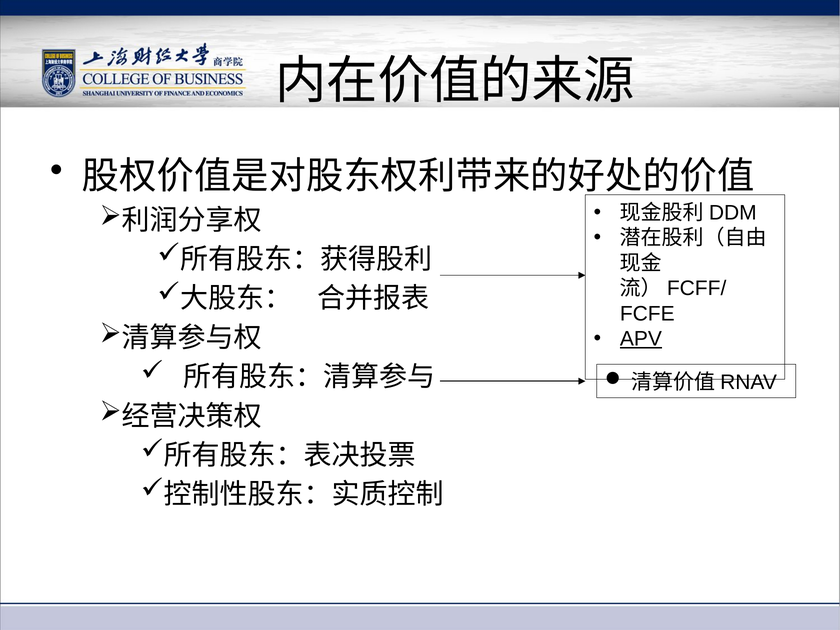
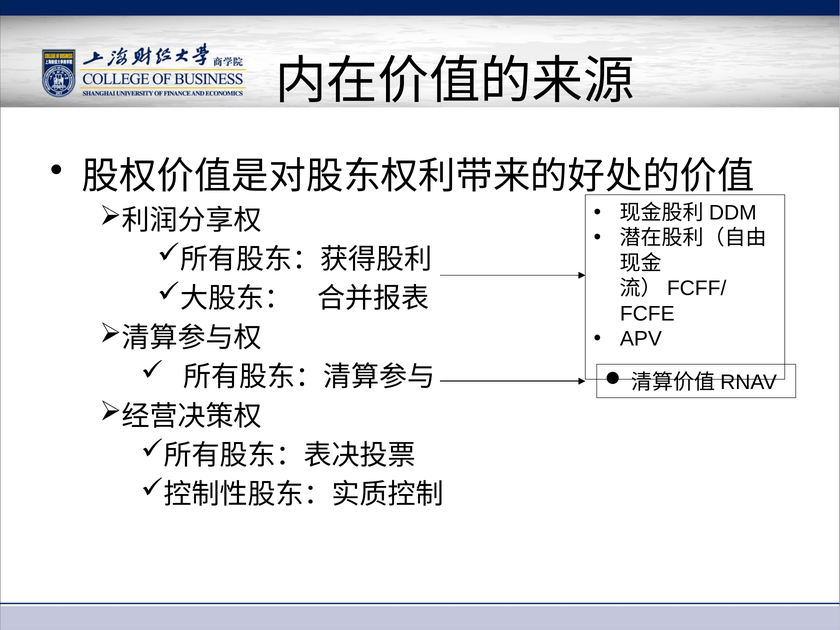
APV underline: present -> none
